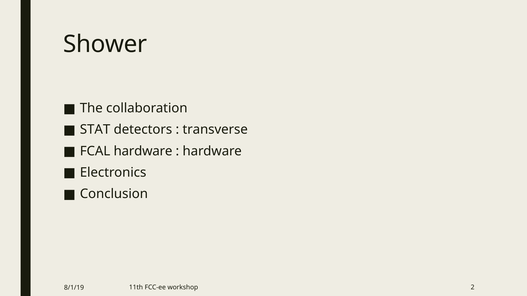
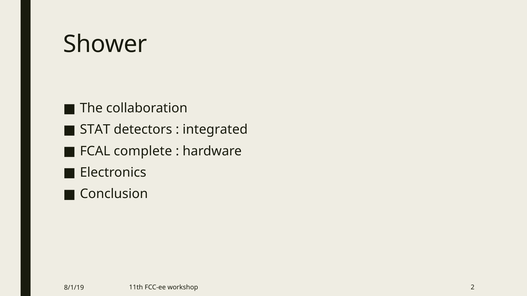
transverse: transverse -> integrated
FCAL hardware: hardware -> complete
